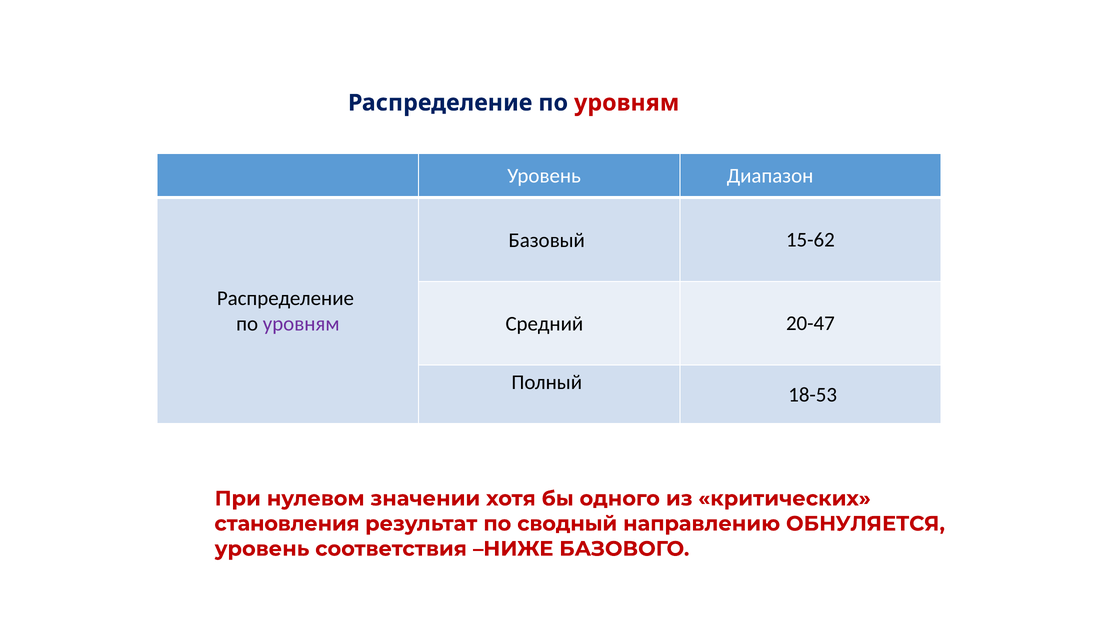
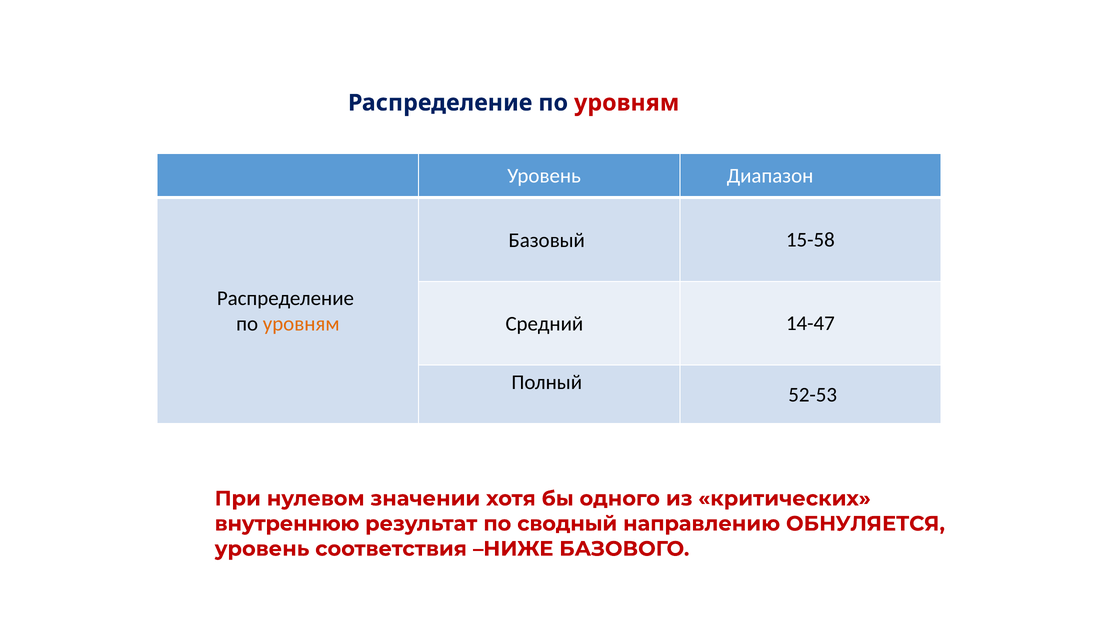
15-62: 15-62 -> 15-58
уровням at (301, 324) colour: purple -> orange
20-47: 20-47 -> 14-47
18-53: 18-53 -> 52-53
становления: становления -> внутреннюю
